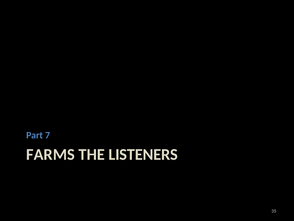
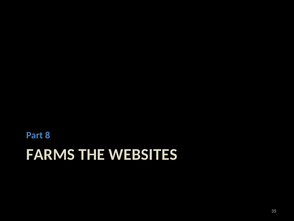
7: 7 -> 8
LISTENERS: LISTENERS -> WEBSITES
